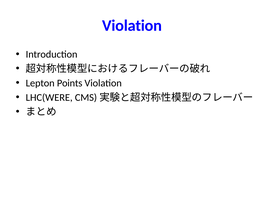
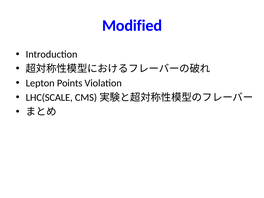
Violation at (132, 26): Violation -> Modified
LHC(WERE: LHC(WERE -> LHC(SCALE
